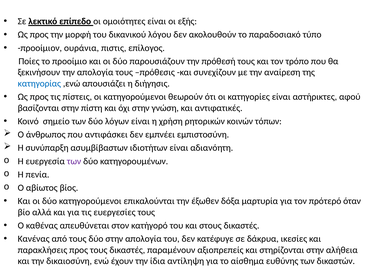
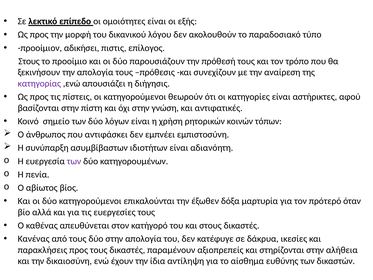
ουράνια: ουράνια -> αδικήσει
Ποίες at (29, 61): Ποίες -> Στους
κατηγορίας colour: blue -> purple
